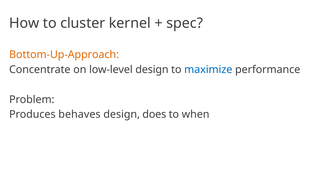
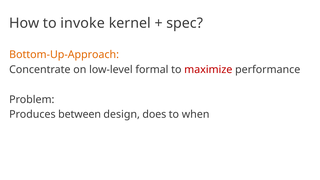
cluster: cluster -> invoke
low-level design: design -> formal
maximize colour: blue -> red
behaves: behaves -> between
